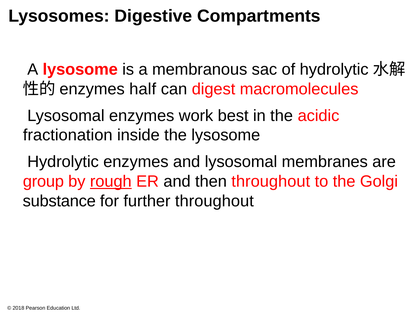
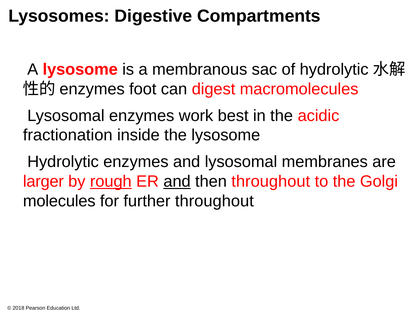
half: half -> foot
group: group -> larger
and at (177, 181) underline: none -> present
substance: substance -> molecules
